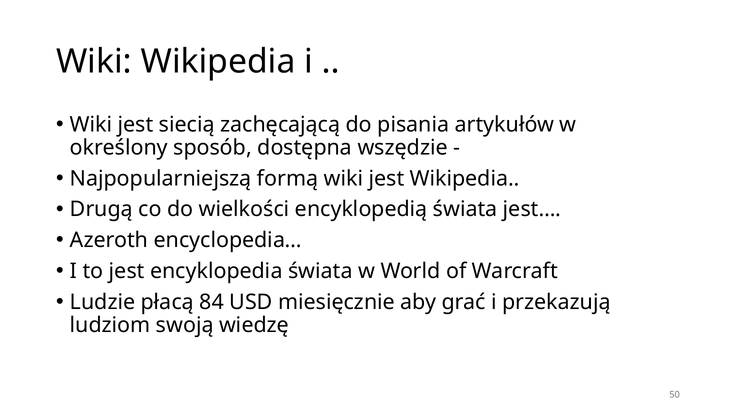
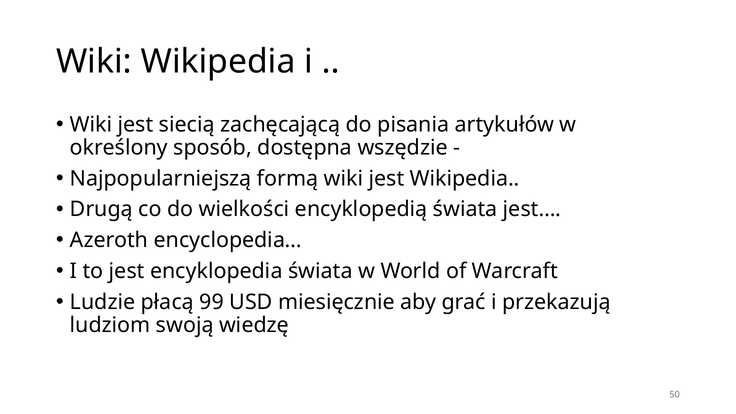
84: 84 -> 99
